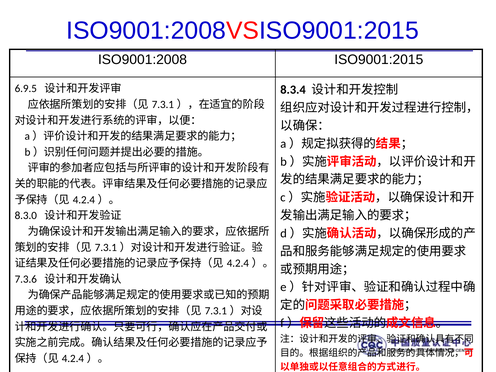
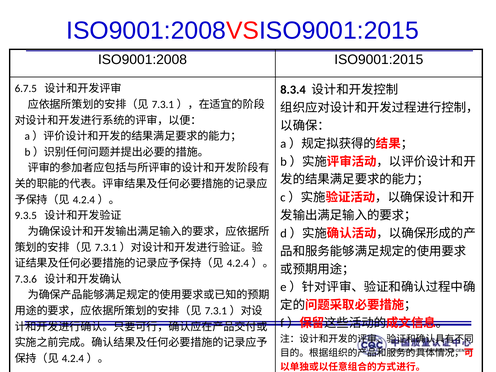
6.9.5: 6.9.5 -> 6.7.5
8.3.0: 8.3.0 -> 9.3.5
